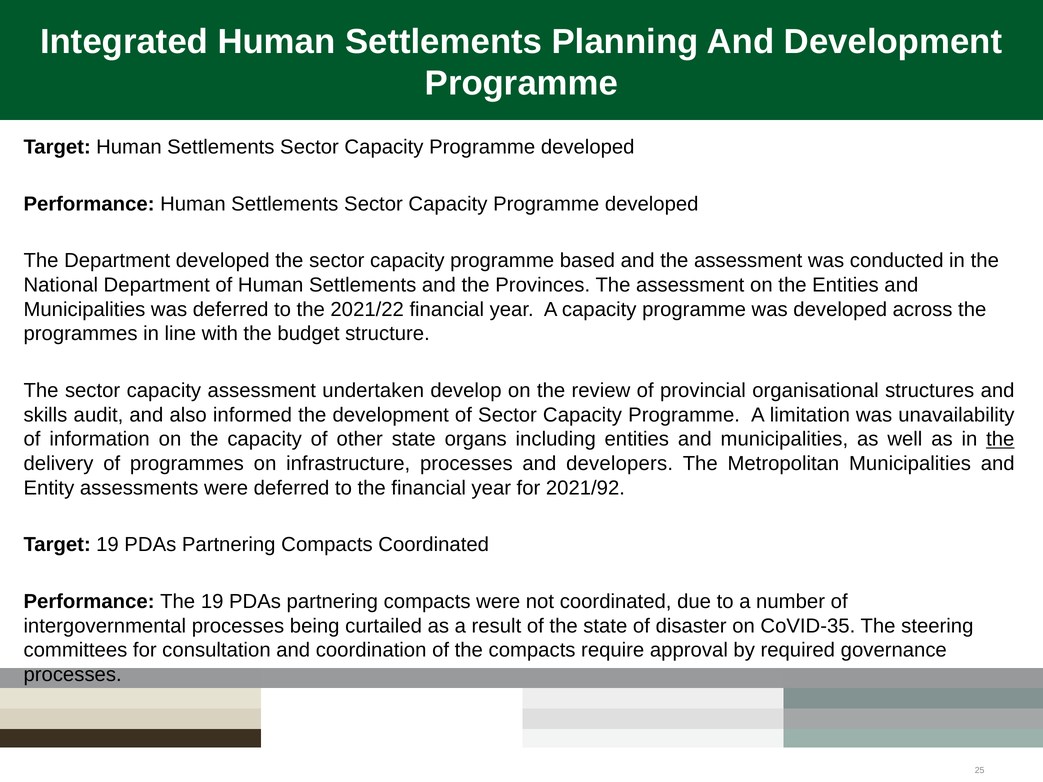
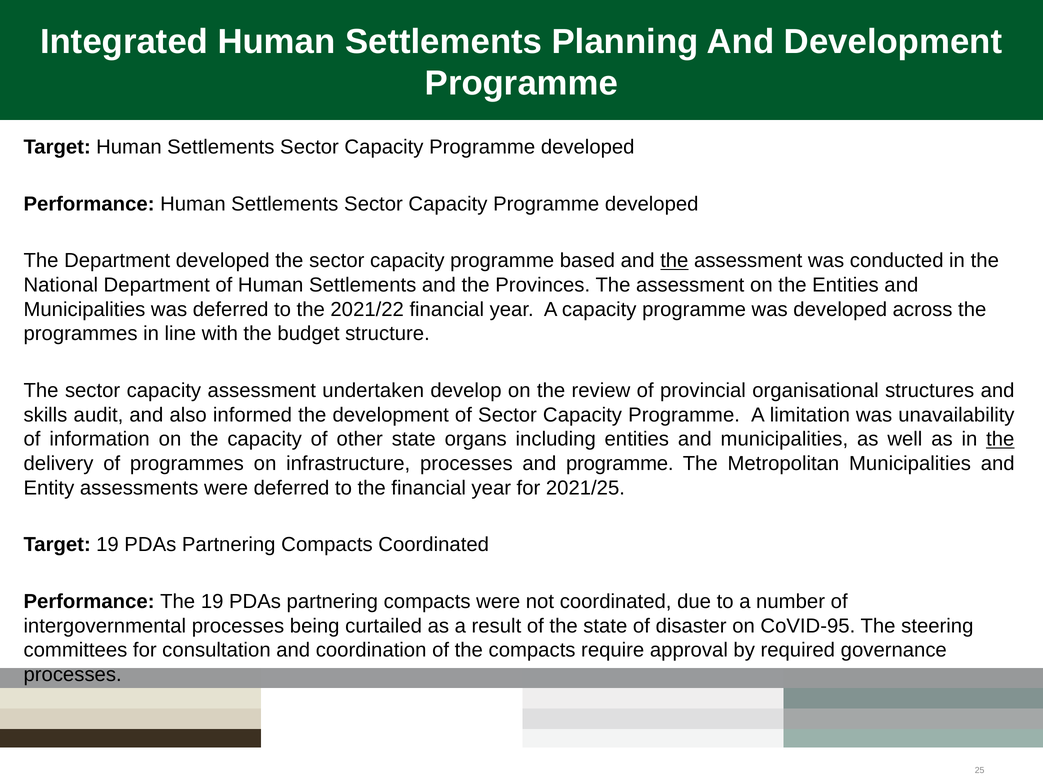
the at (674, 261) underline: none -> present
and developers: developers -> programme
2021/92: 2021/92 -> 2021/25
CoVID-35: CoVID-35 -> CoVID-95
